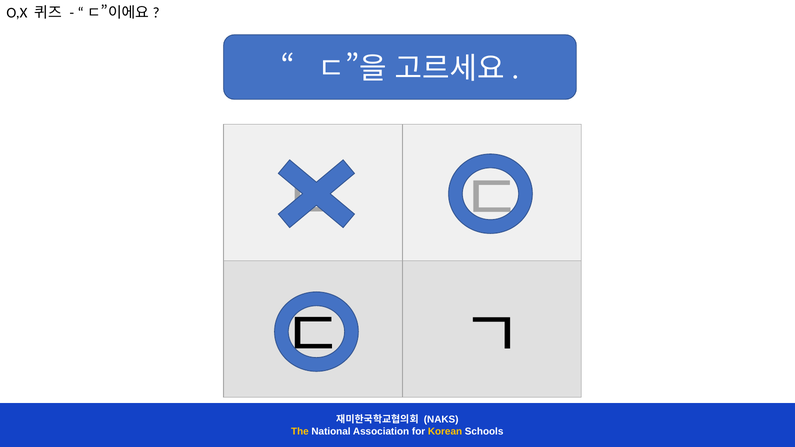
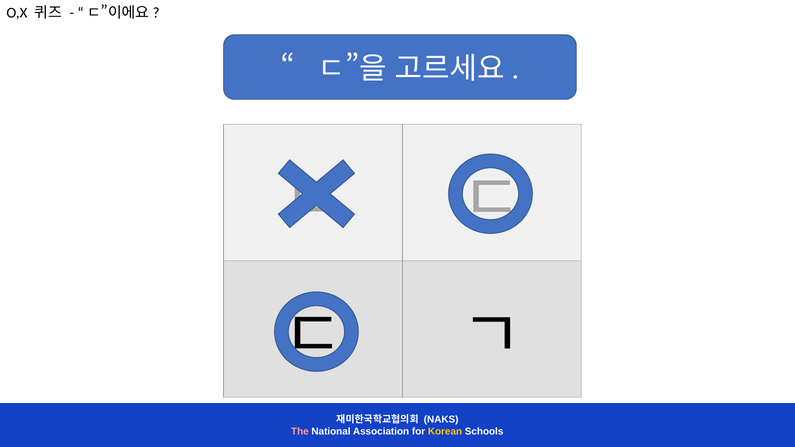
The colour: yellow -> pink
